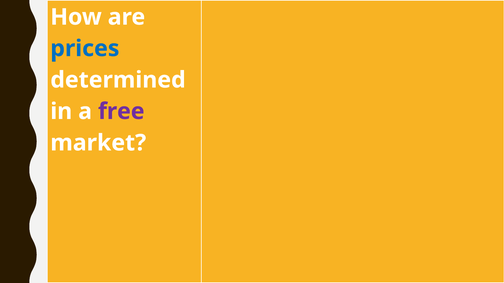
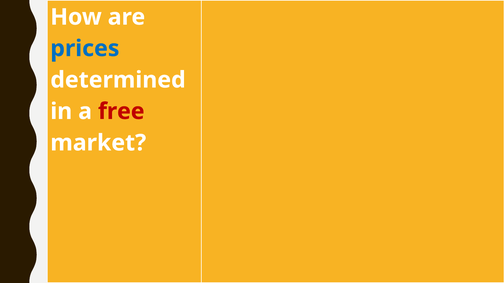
free colour: purple -> red
